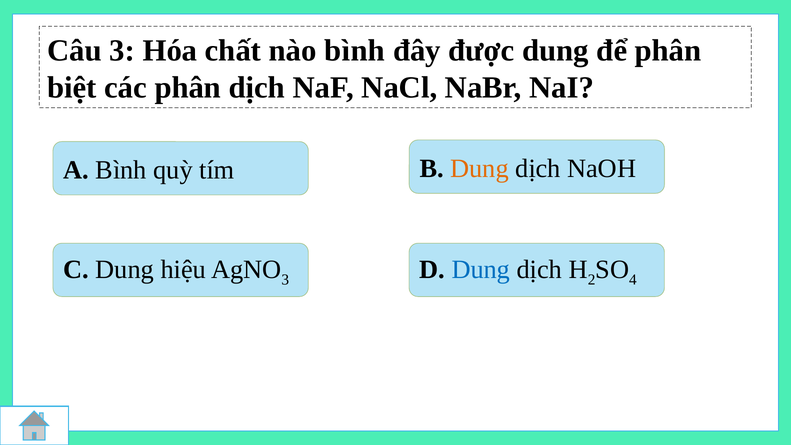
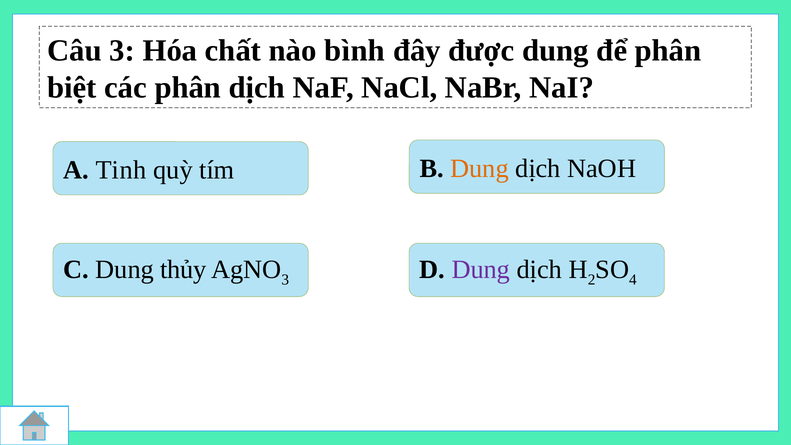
A Bình: Bình -> Tinh
hiệu: hiệu -> thủy
Dung at (481, 270) colour: blue -> purple
